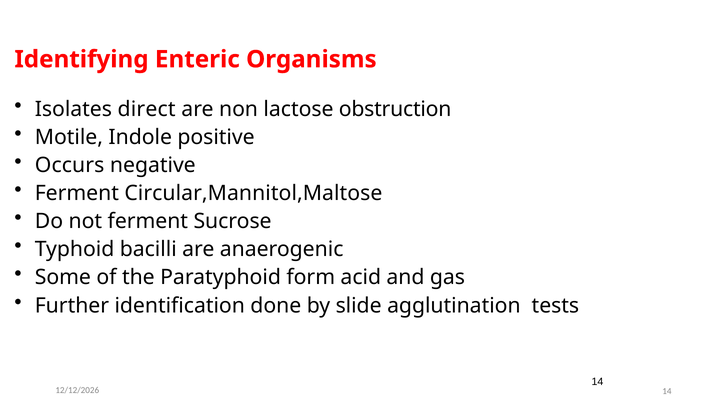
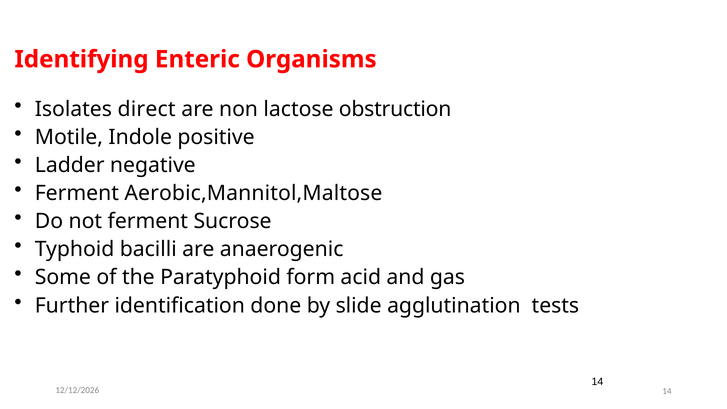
Occurs: Occurs -> Ladder
Circular,Mannitol,Maltose: Circular,Mannitol,Maltose -> Aerobic,Mannitol,Maltose
